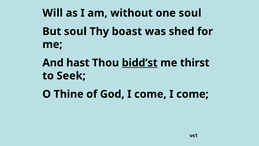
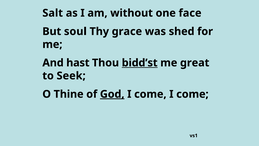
Will: Will -> Salt
one soul: soul -> face
boast: boast -> grace
thirst: thirst -> great
God underline: none -> present
